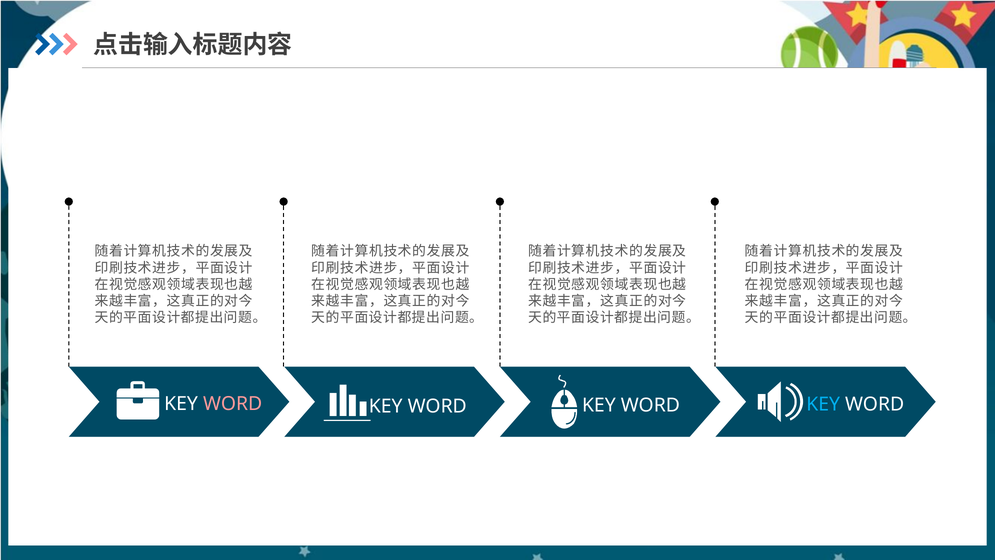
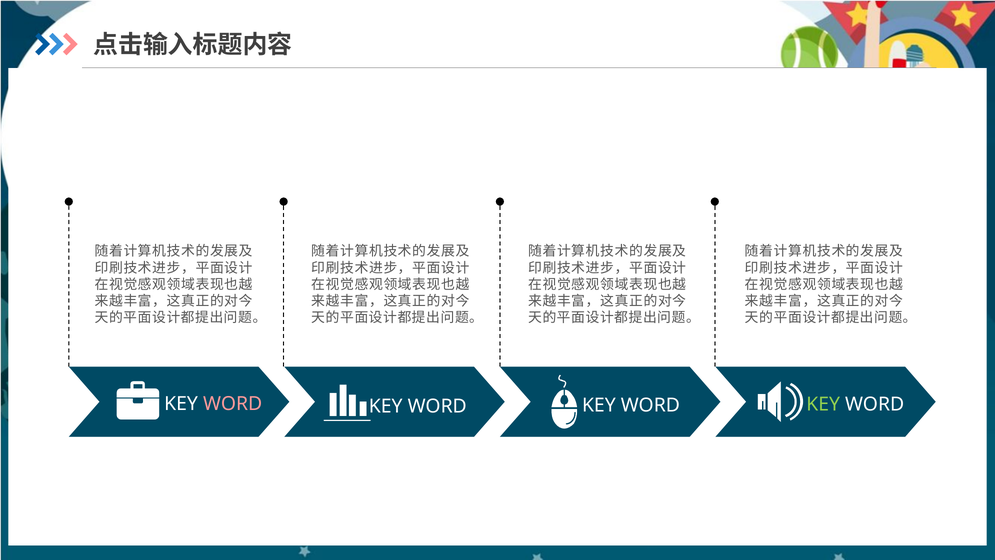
KEY at (823, 404) colour: light blue -> light green
